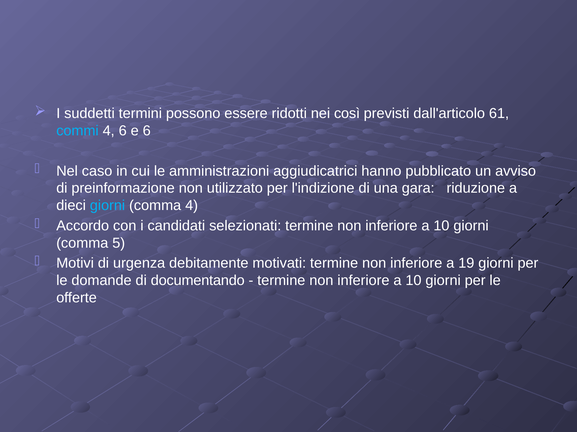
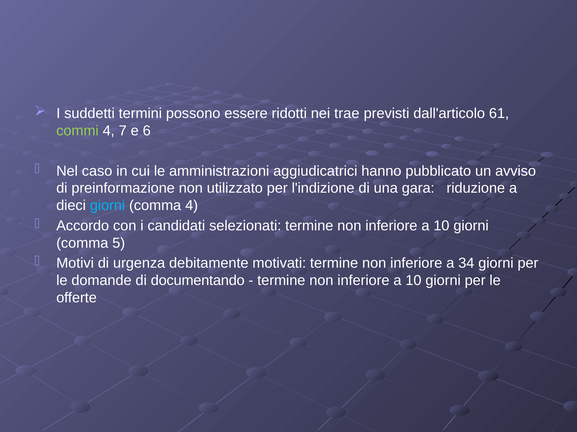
così: così -> trae
commi colour: light blue -> light green
4 6: 6 -> 7
19: 19 -> 34
